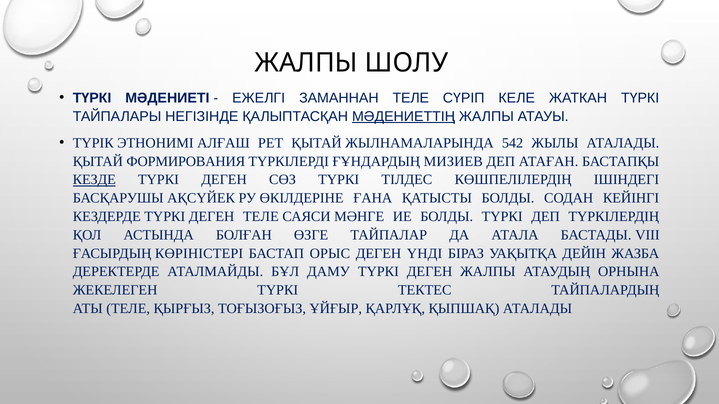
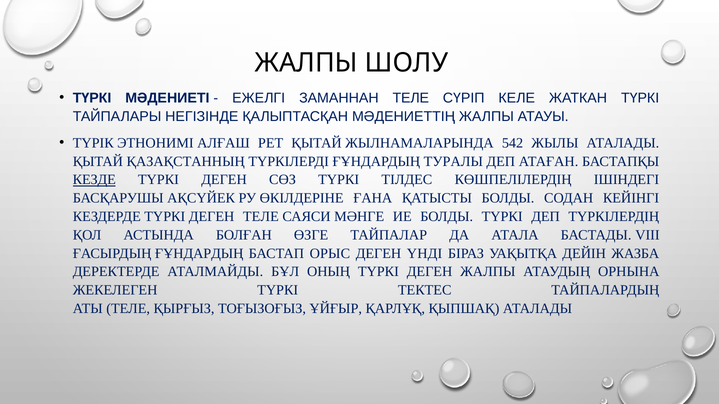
МƏДЕНИЕТТІҢ underline: present -> none
ФОРМИРОВАНИЯ: ФОРМИРОВАНИЯ -> ҚАЗАҚСТАННЫҢ
МИЗИЕВ: МИЗИЕВ -> ТУРАЛЫ
ҒАСЫРДЫҢ КӨРІНІСТЕРІ: КӨРІНІСТЕРІ -> ҒҰНДАРДЫҢ
ДАМУ: ДАМУ -> ОНЫҢ
